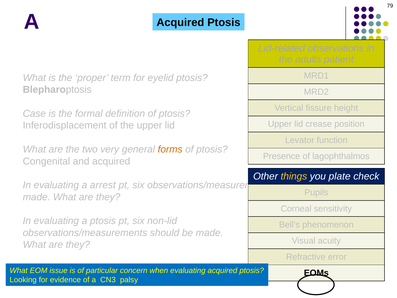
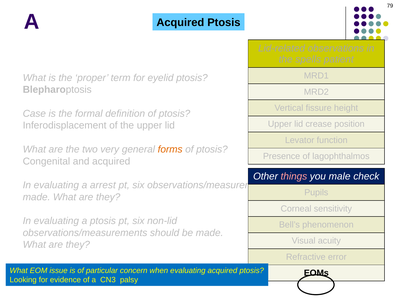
adults: adults -> spells
things colour: yellow -> pink
plate: plate -> male
